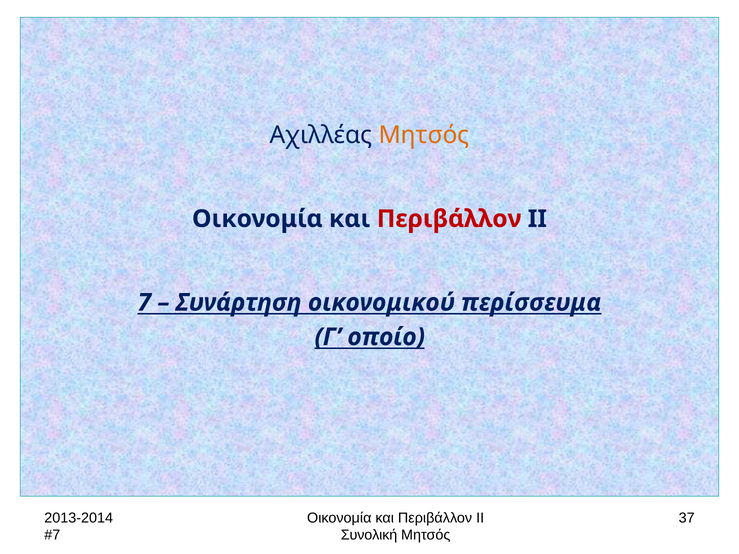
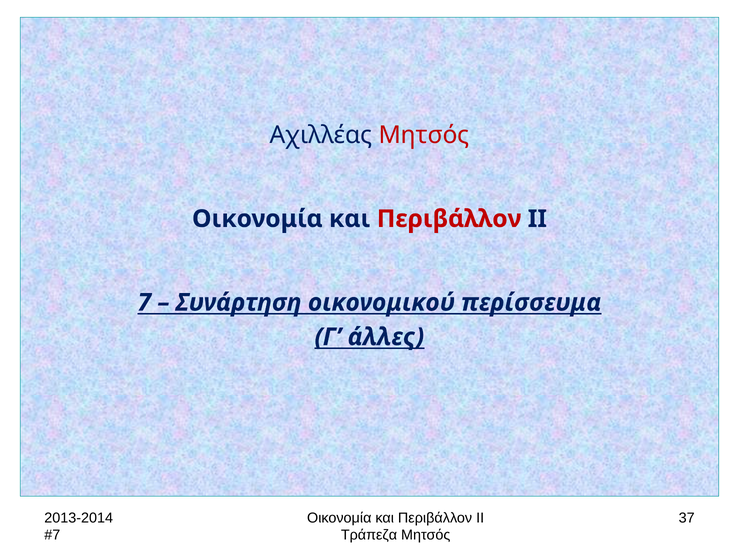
Μητσός at (424, 135) colour: orange -> red
οποίο: οποίο -> άλλες
Συνολική: Συνολική -> Τράπεζα
